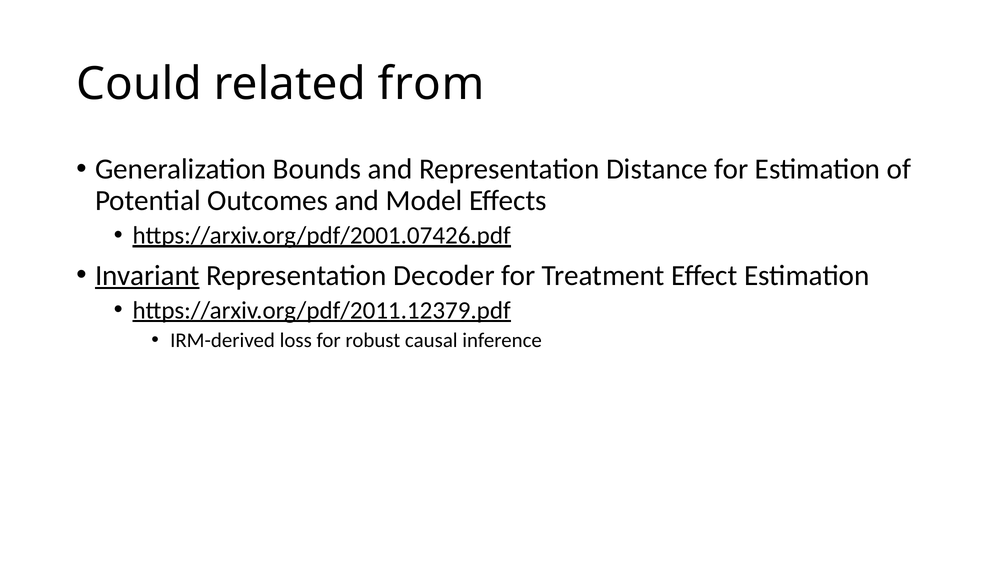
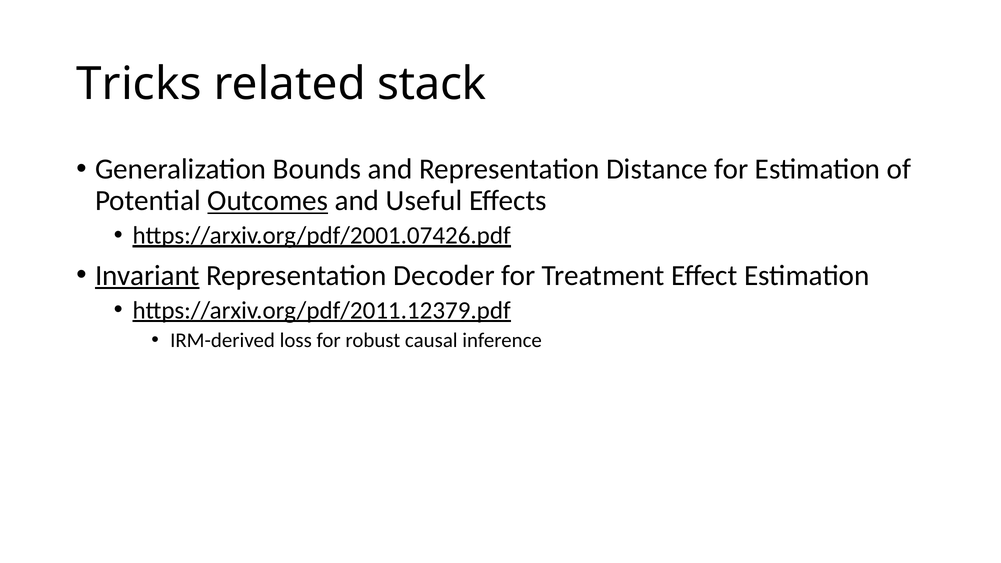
Could: Could -> Tricks
from: from -> stack
Outcomes underline: none -> present
Model: Model -> Useful
